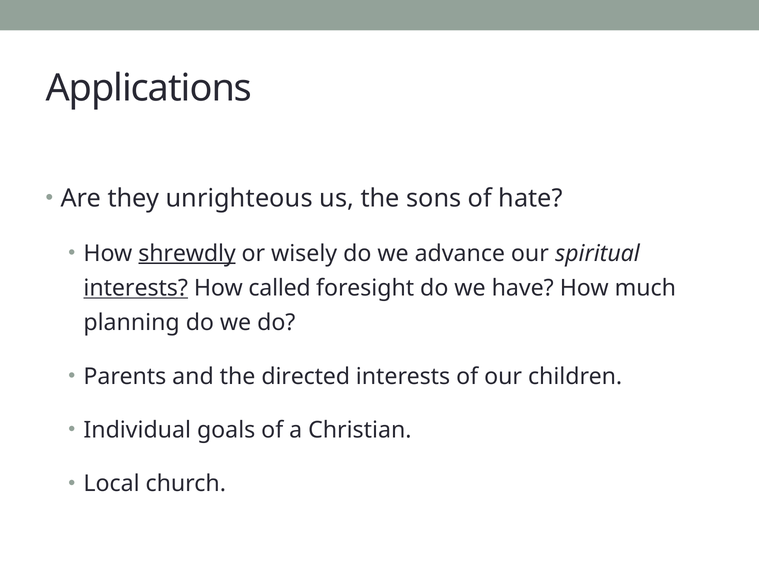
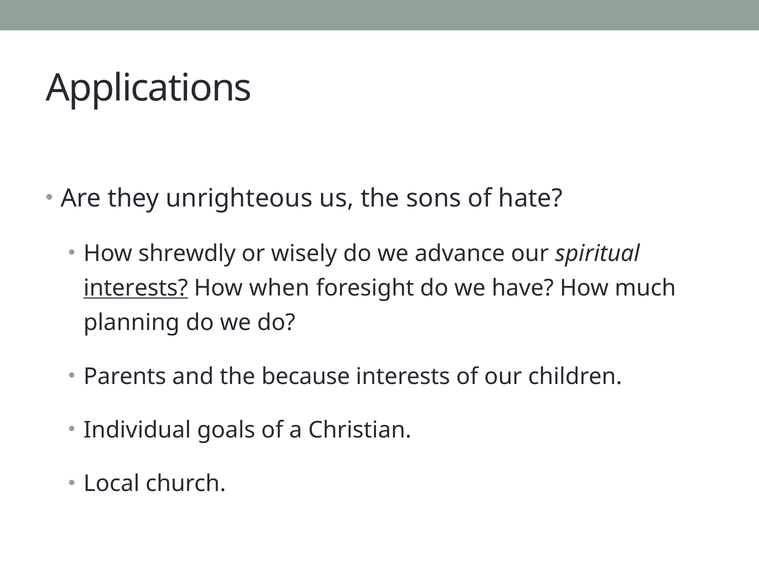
shrewdly underline: present -> none
called: called -> when
directed: directed -> because
